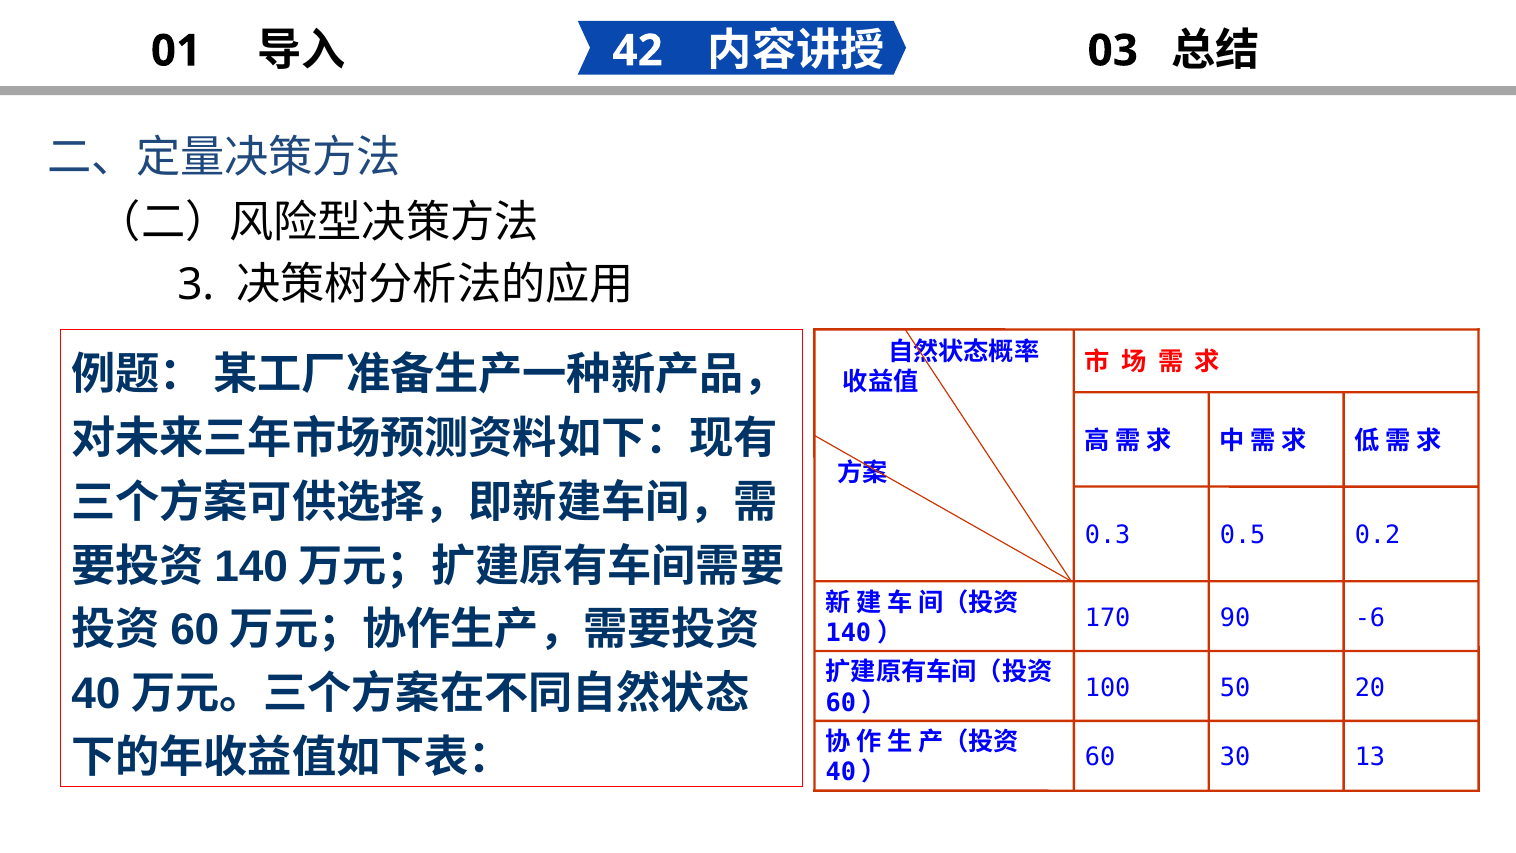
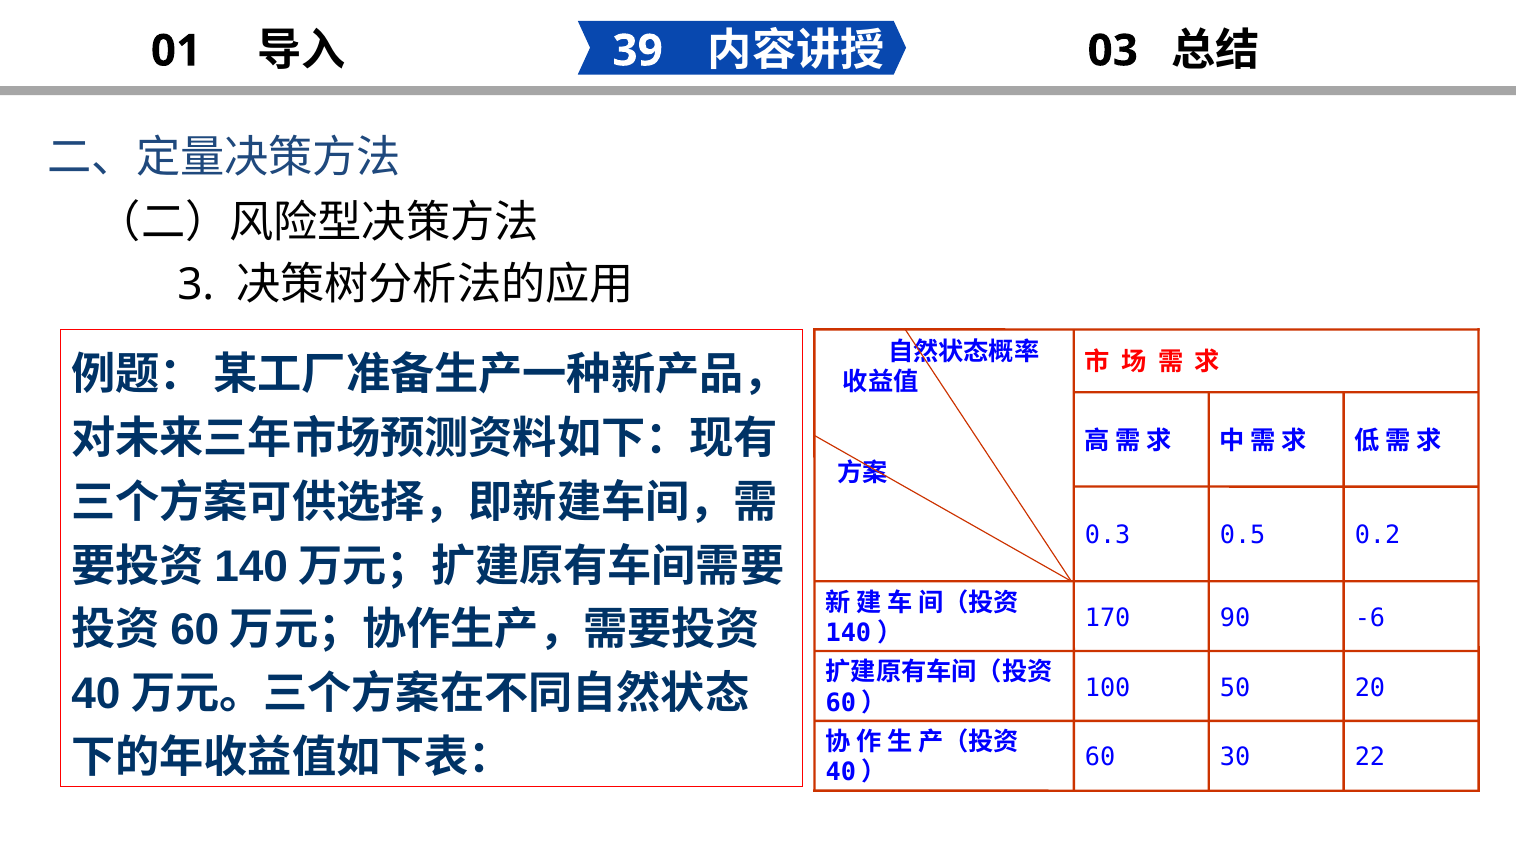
42: 42 -> 39
13: 13 -> 22
